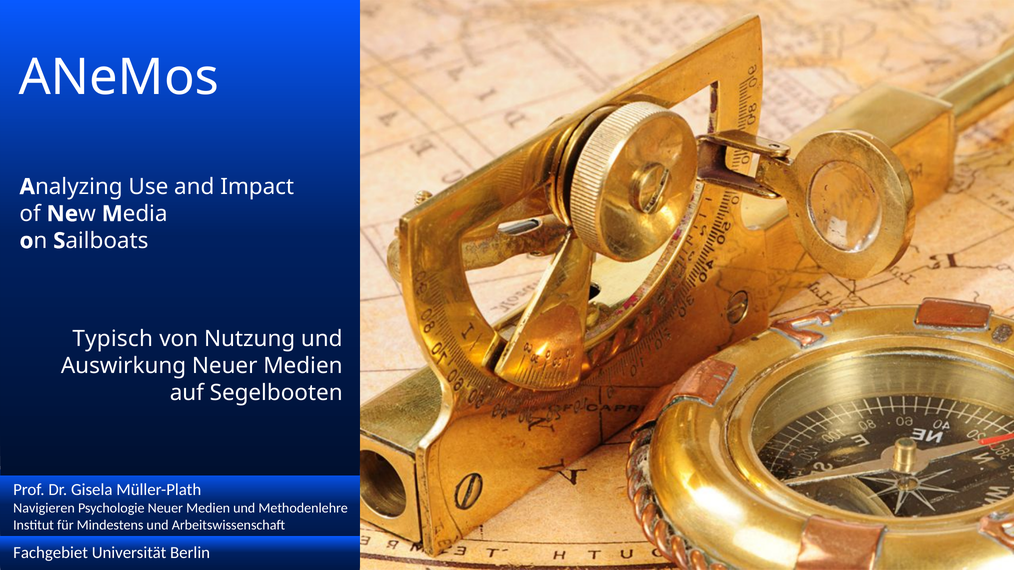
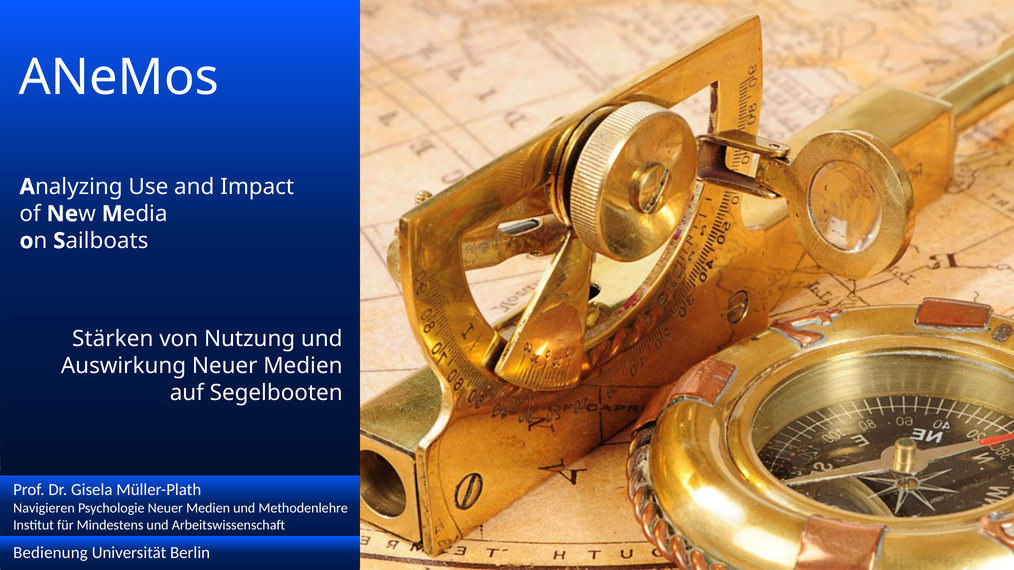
Typisch: Typisch -> Stärken
Fachgebiet: Fachgebiet -> Bedienung
